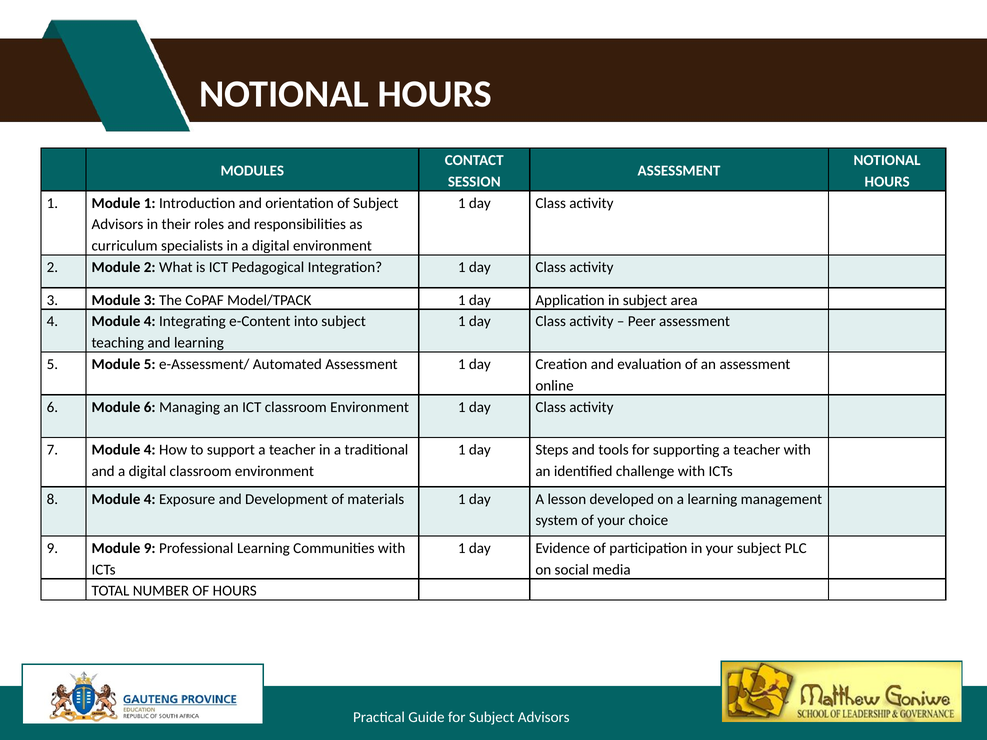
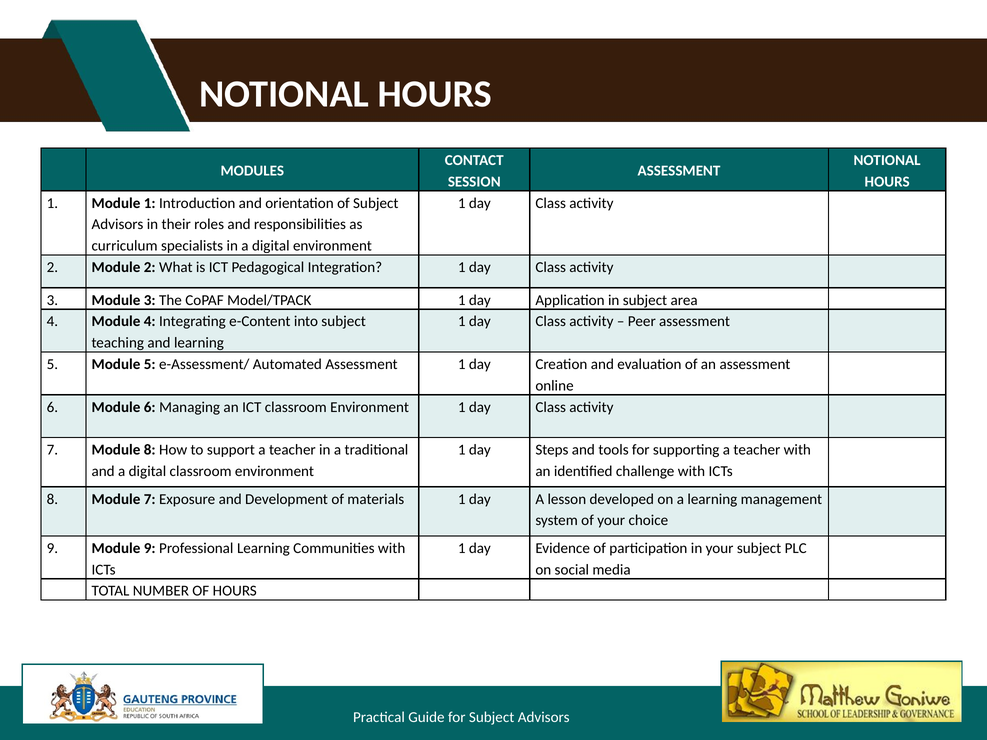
7 Module 4: 4 -> 8
8 Module 4: 4 -> 7
